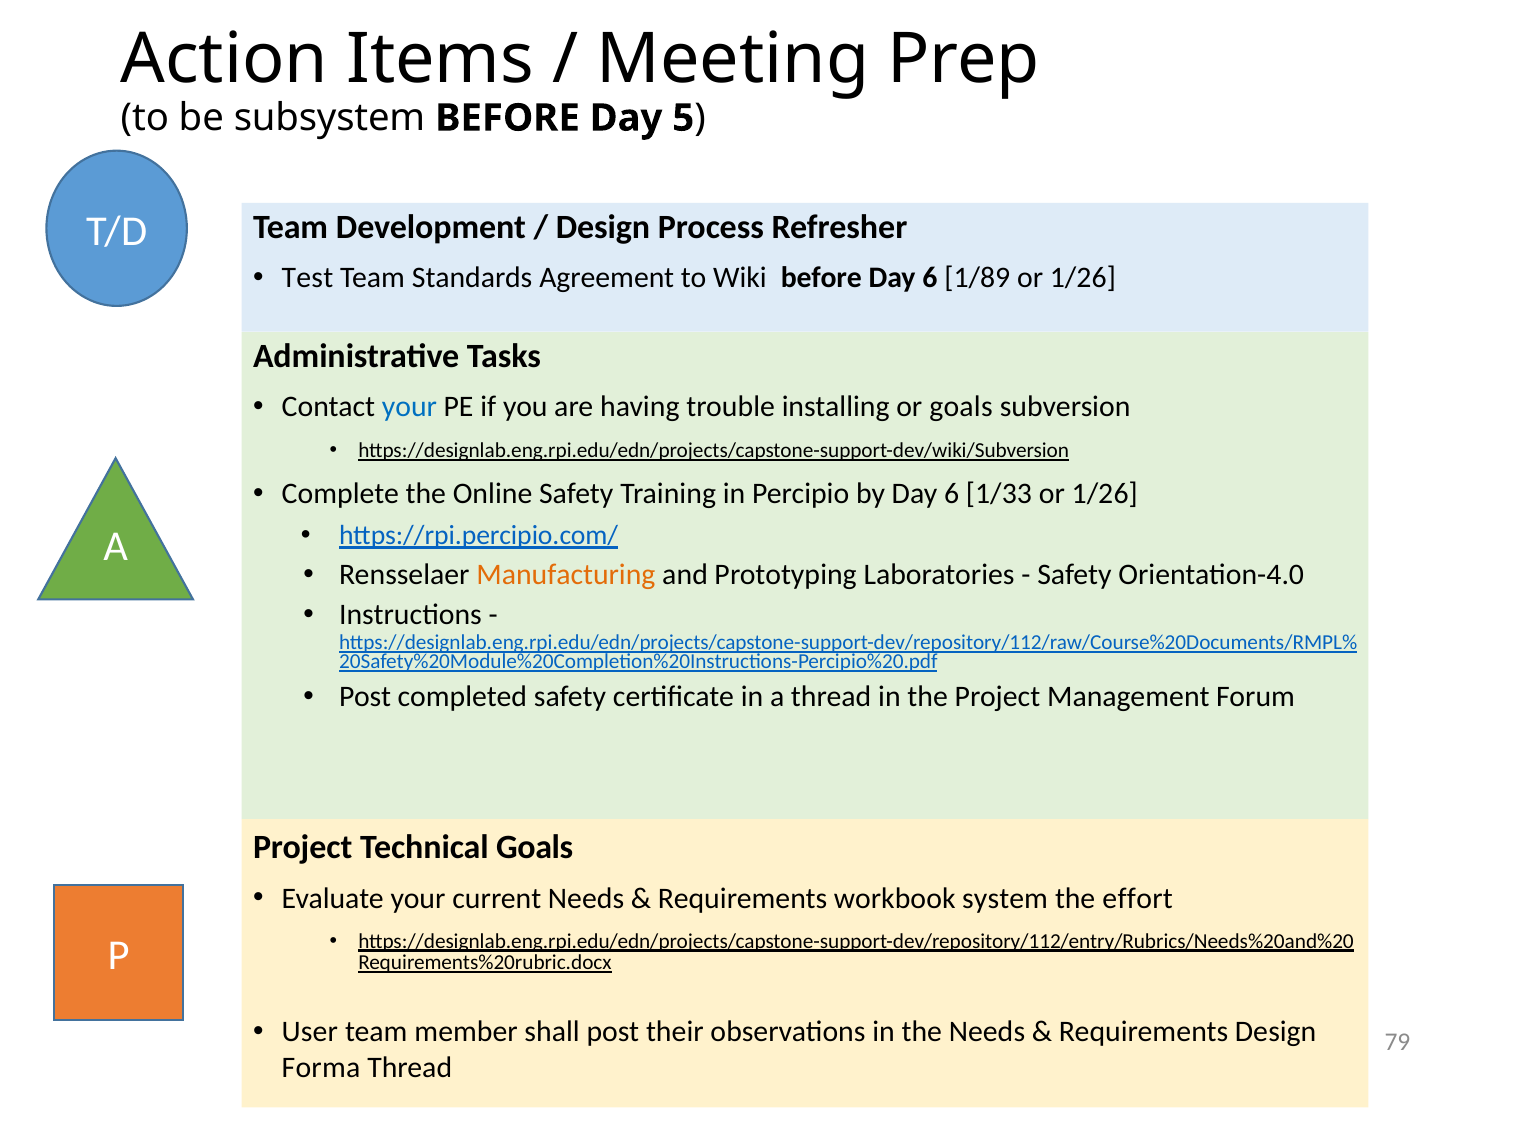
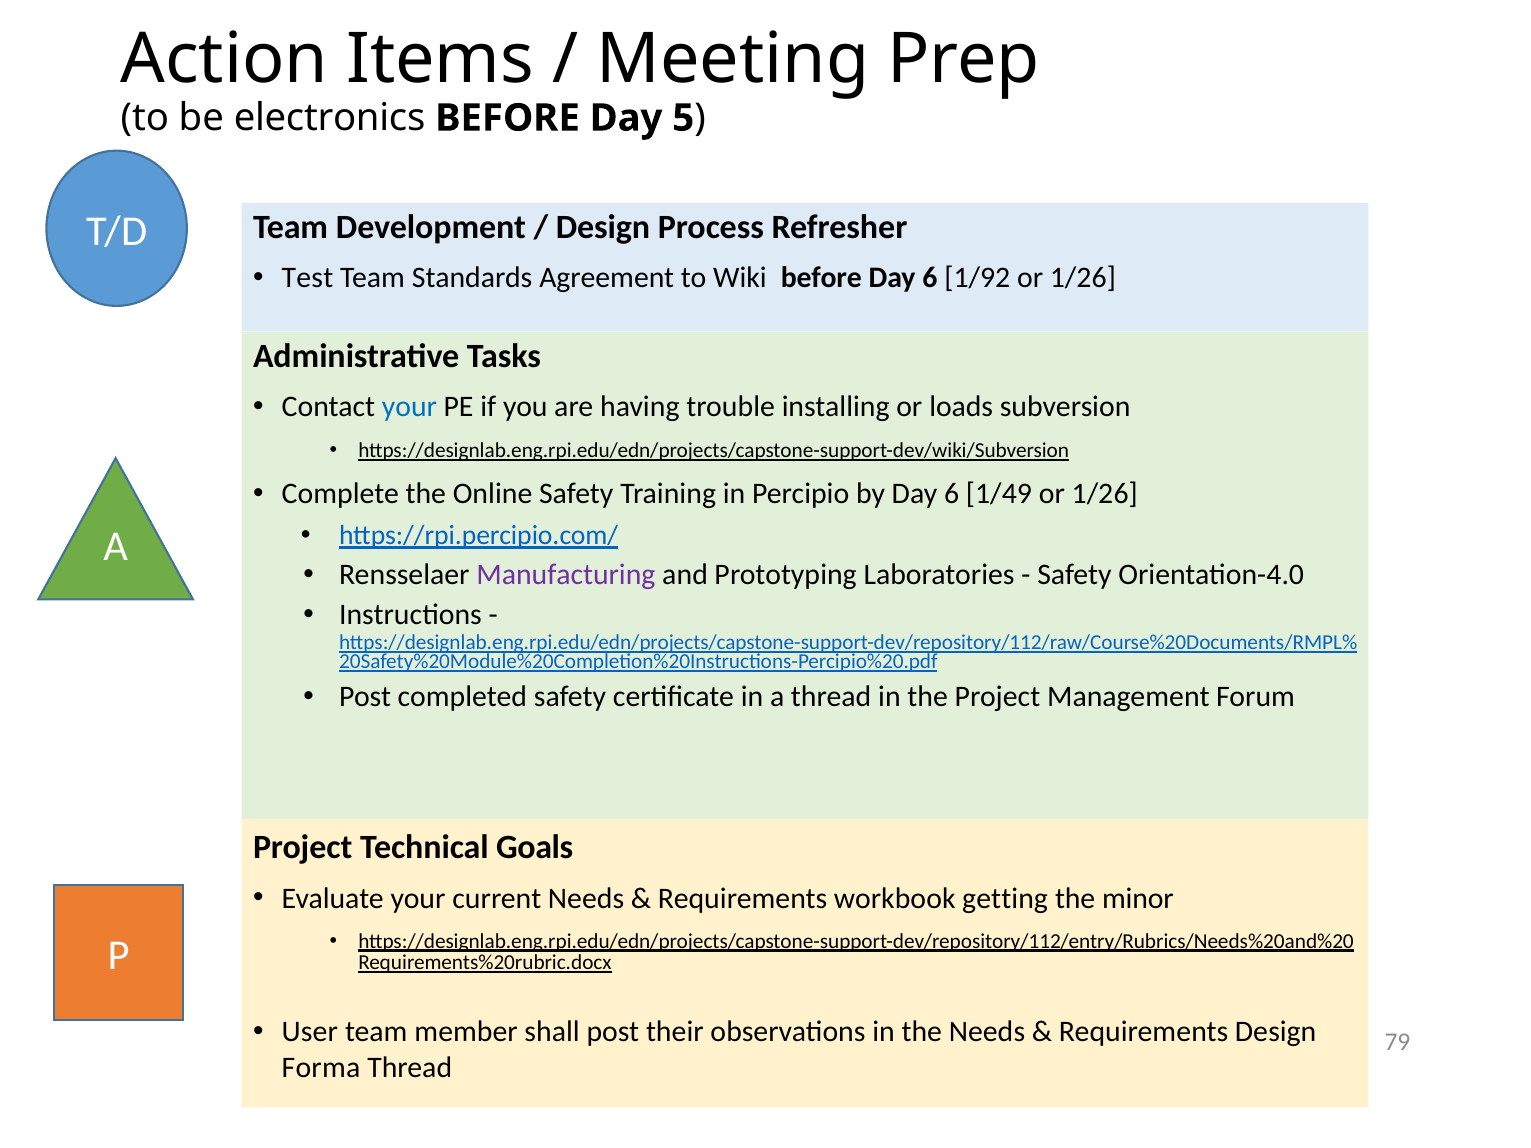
subsystem: subsystem -> electronics
1/89: 1/89 -> 1/92
or goals: goals -> loads
1/33: 1/33 -> 1/49
Manufacturing colour: orange -> purple
system: system -> getting
effort: effort -> minor
